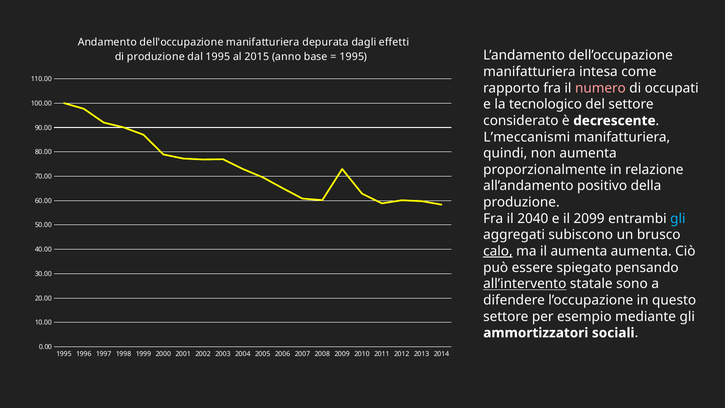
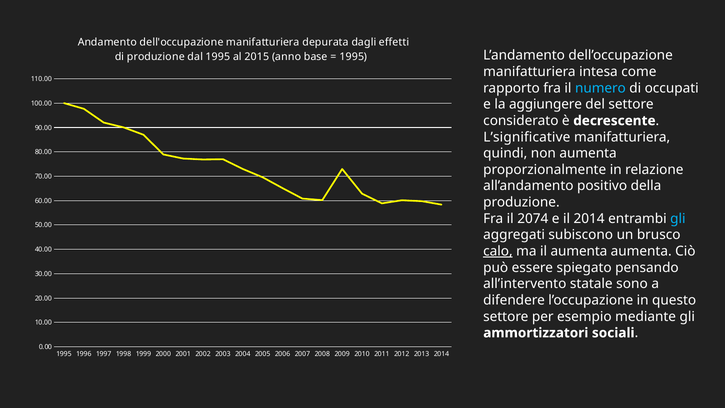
numero colour: pink -> light blue
tecnologico: tecnologico -> aggiungere
L’meccanismi: L’meccanismi -> L’significative
2040: 2040 -> 2074
il 2099: 2099 -> 2014
all’intervento underline: present -> none
